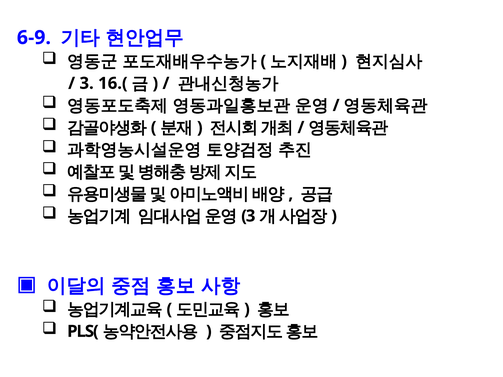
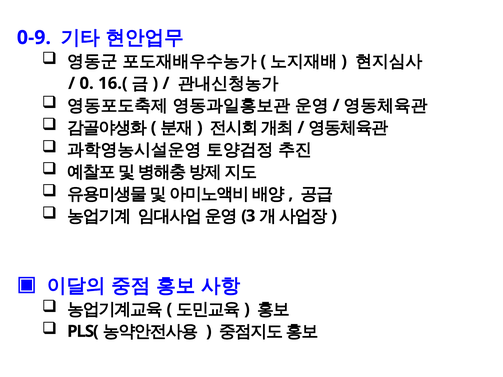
6-9: 6-9 -> 0-9
3 at (87, 83): 3 -> 0
